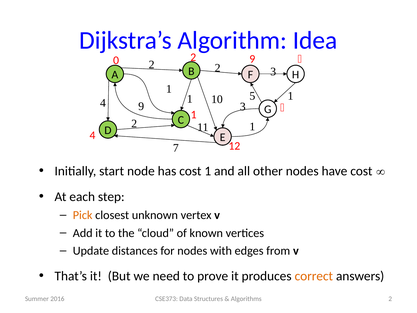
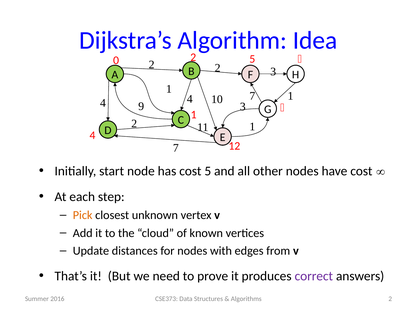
2 9: 9 -> 5
10 5: 5 -> 7
1 at (190, 99): 1 -> 4
cost 1: 1 -> 5
correct colour: orange -> purple
